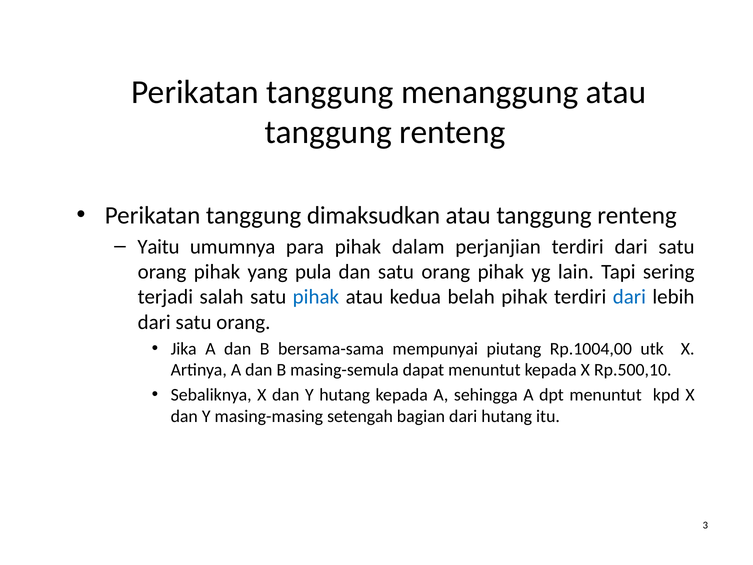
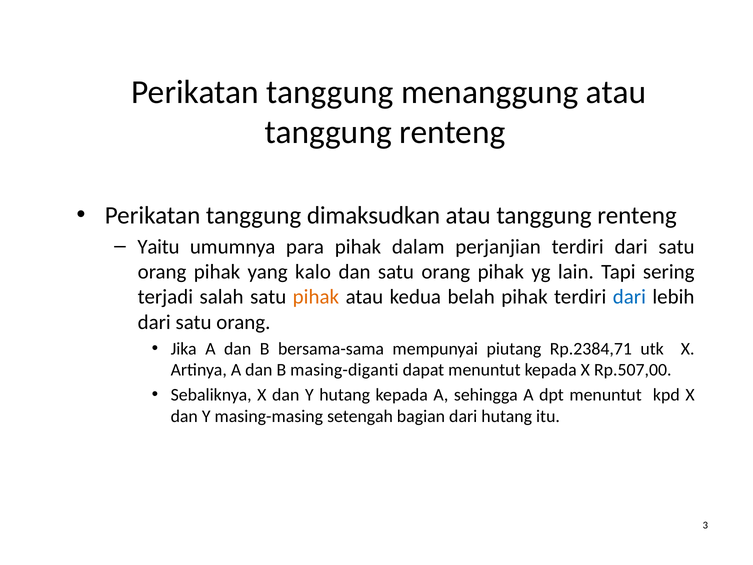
pula: pula -> kalo
pihak at (316, 297) colour: blue -> orange
Rp.1004,00: Rp.1004,00 -> Rp.2384,71
masing-semula: masing-semula -> masing-diganti
Rp.500,10: Rp.500,10 -> Rp.507,00
